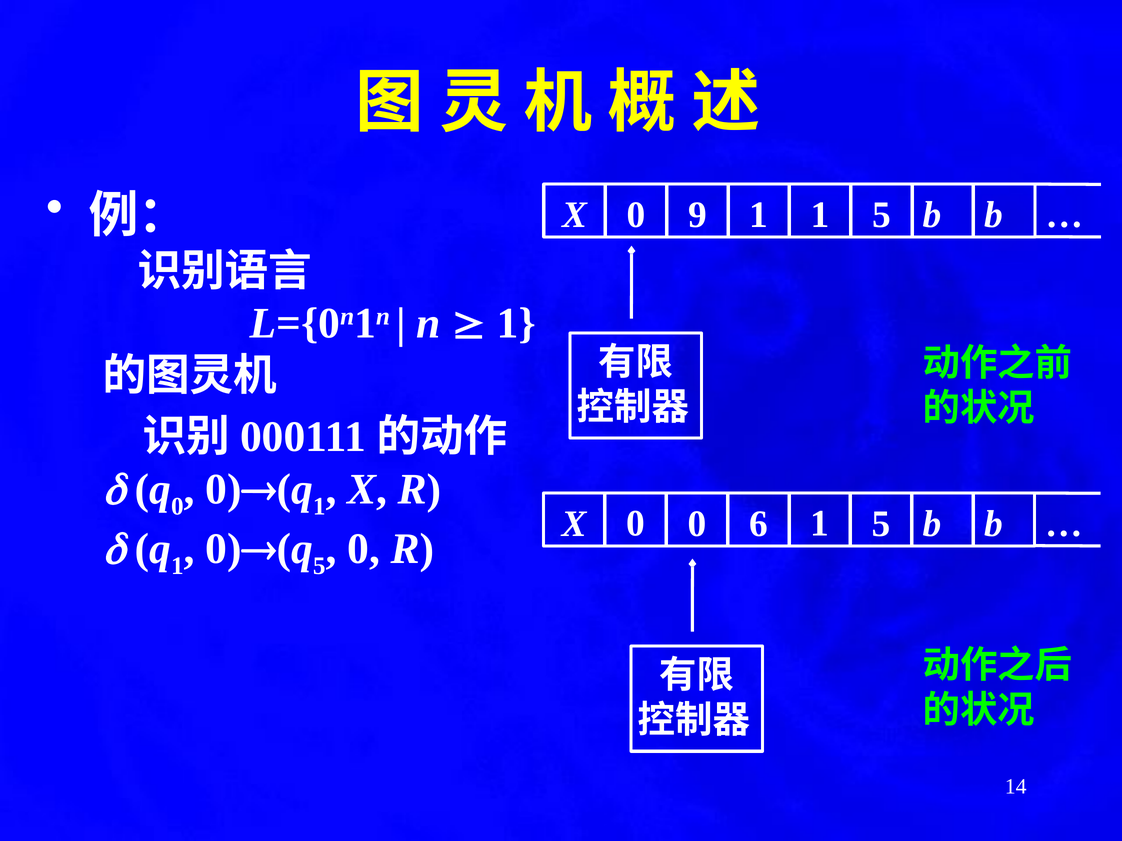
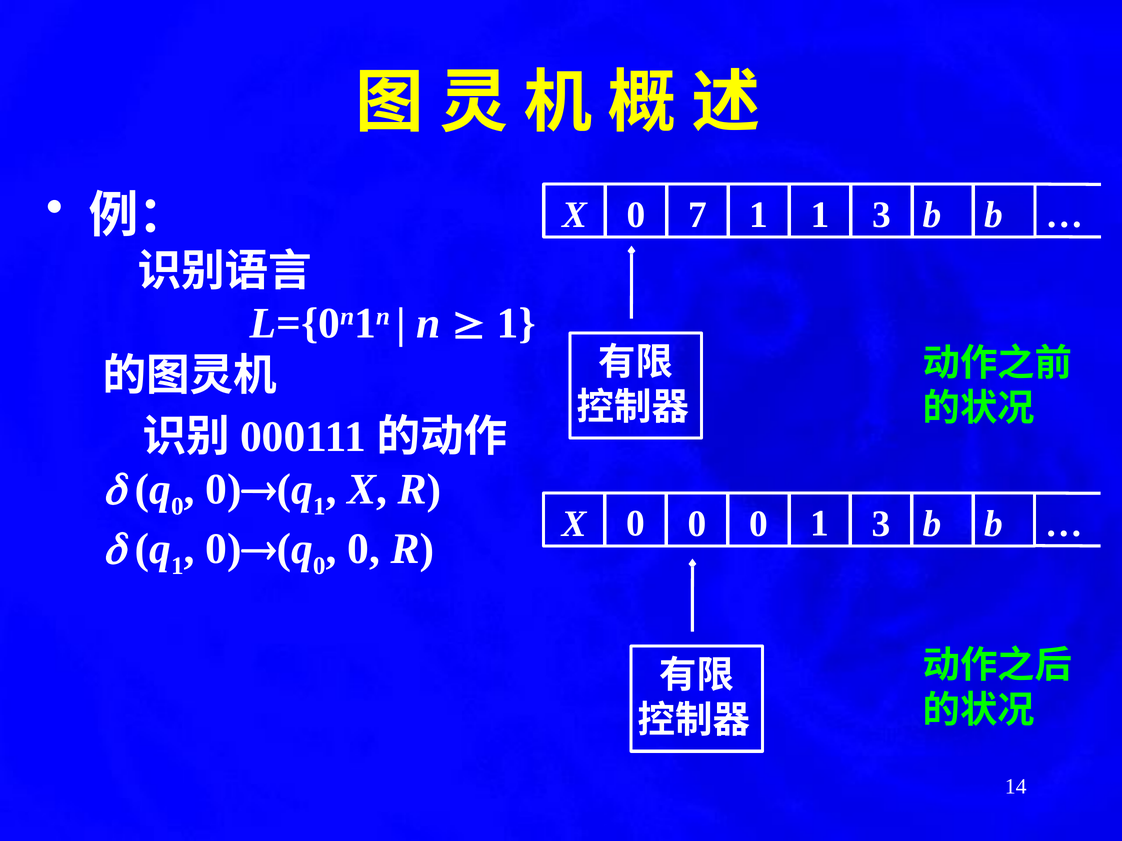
9: 9 -> 7
1 1 5: 5 -> 3
0 0 6: 6 -> 0
5 at (881, 524): 5 -> 3
5 at (319, 566): 5 -> 0
